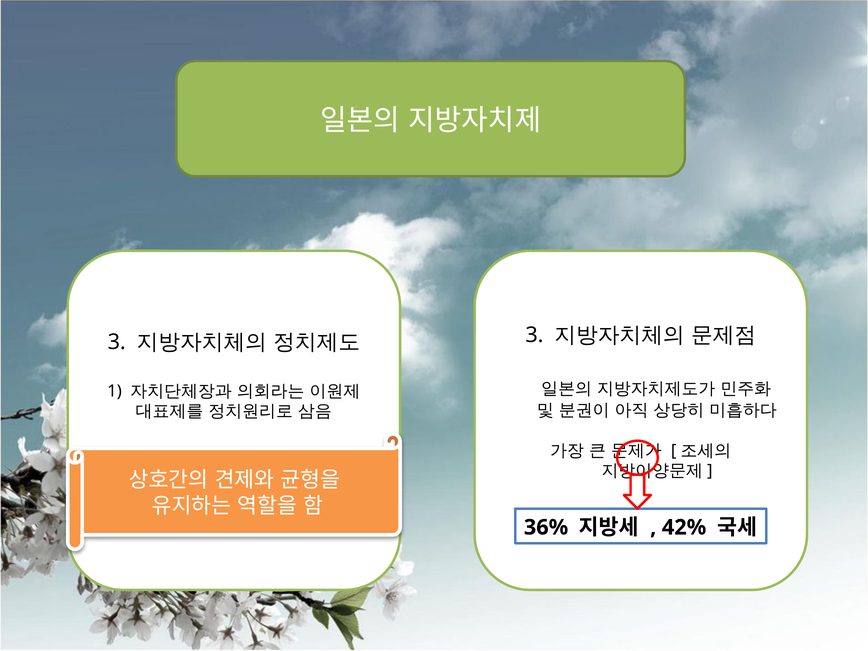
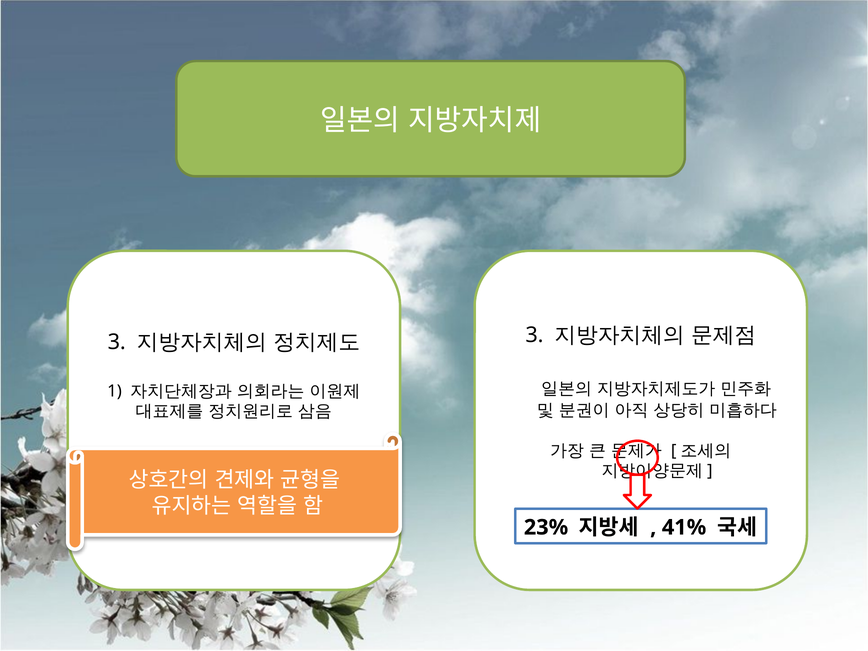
36%: 36% -> 23%
42%: 42% -> 41%
